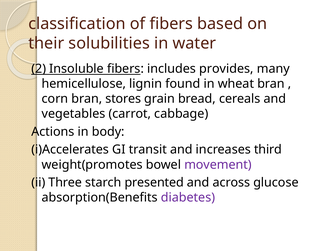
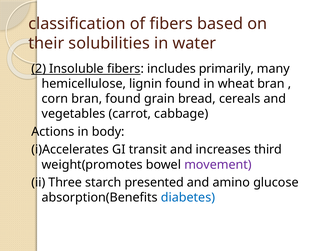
provides: provides -> primarily
bran stores: stores -> found
across: across -> amino
diabetes colour: purple -> blue
